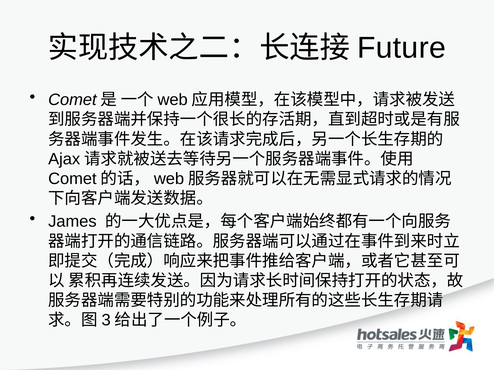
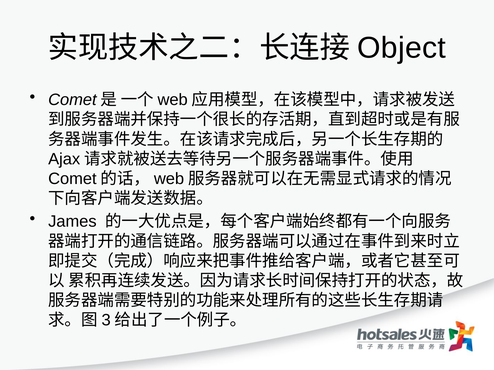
Future: Future -> Object
